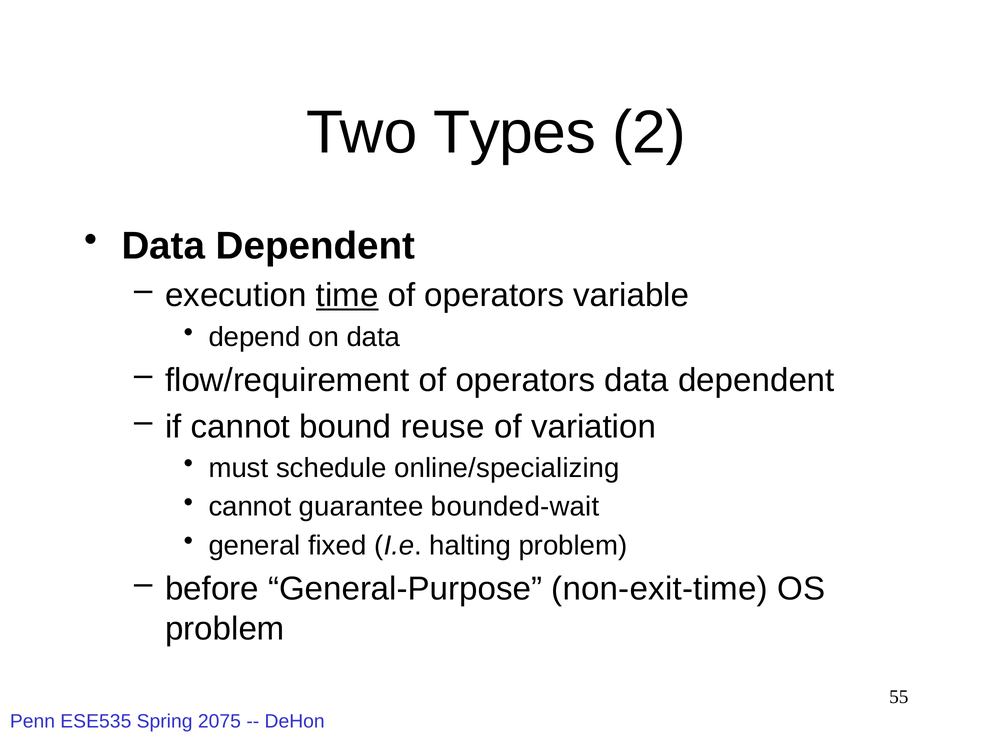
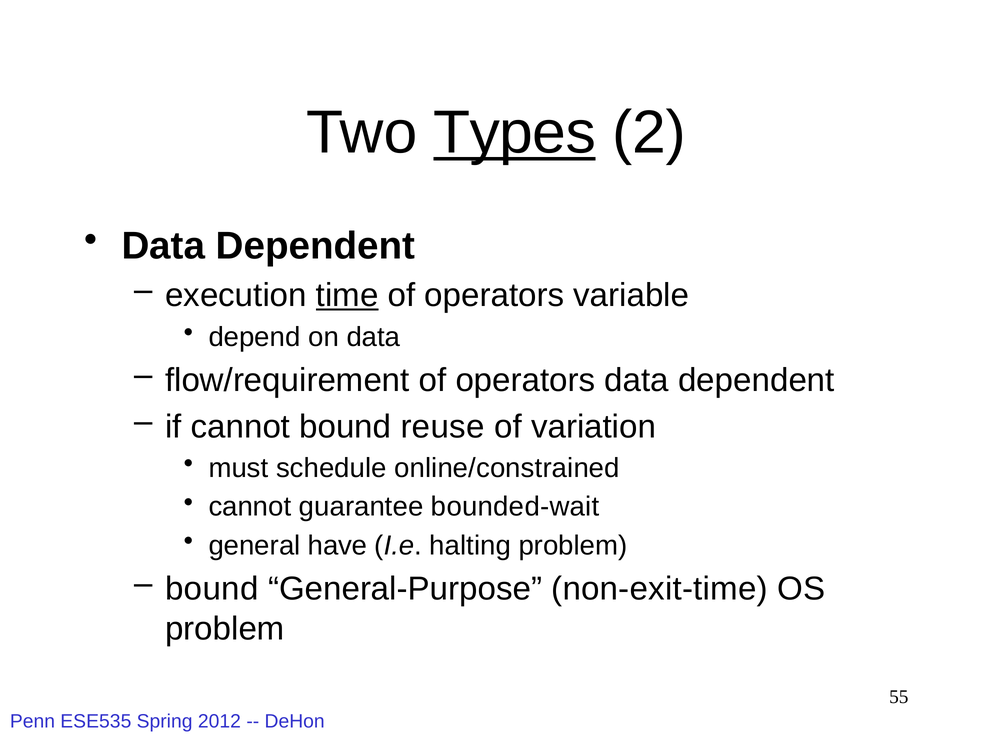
Types underline: none -> present
online/specializing: online/specializing -> online/constrained
fixed: fixed -> have
before at (212, 589): before -> bound
2075: 2075 -> 2012
